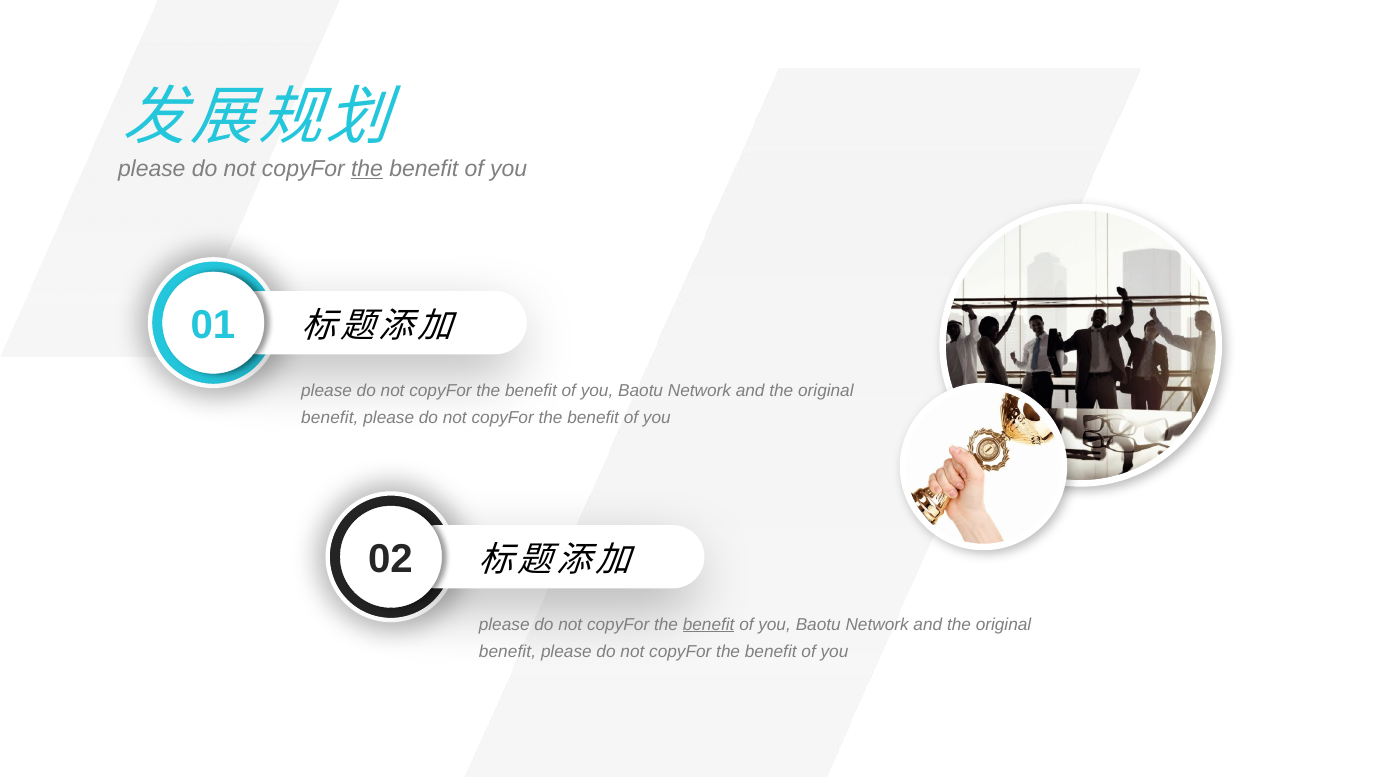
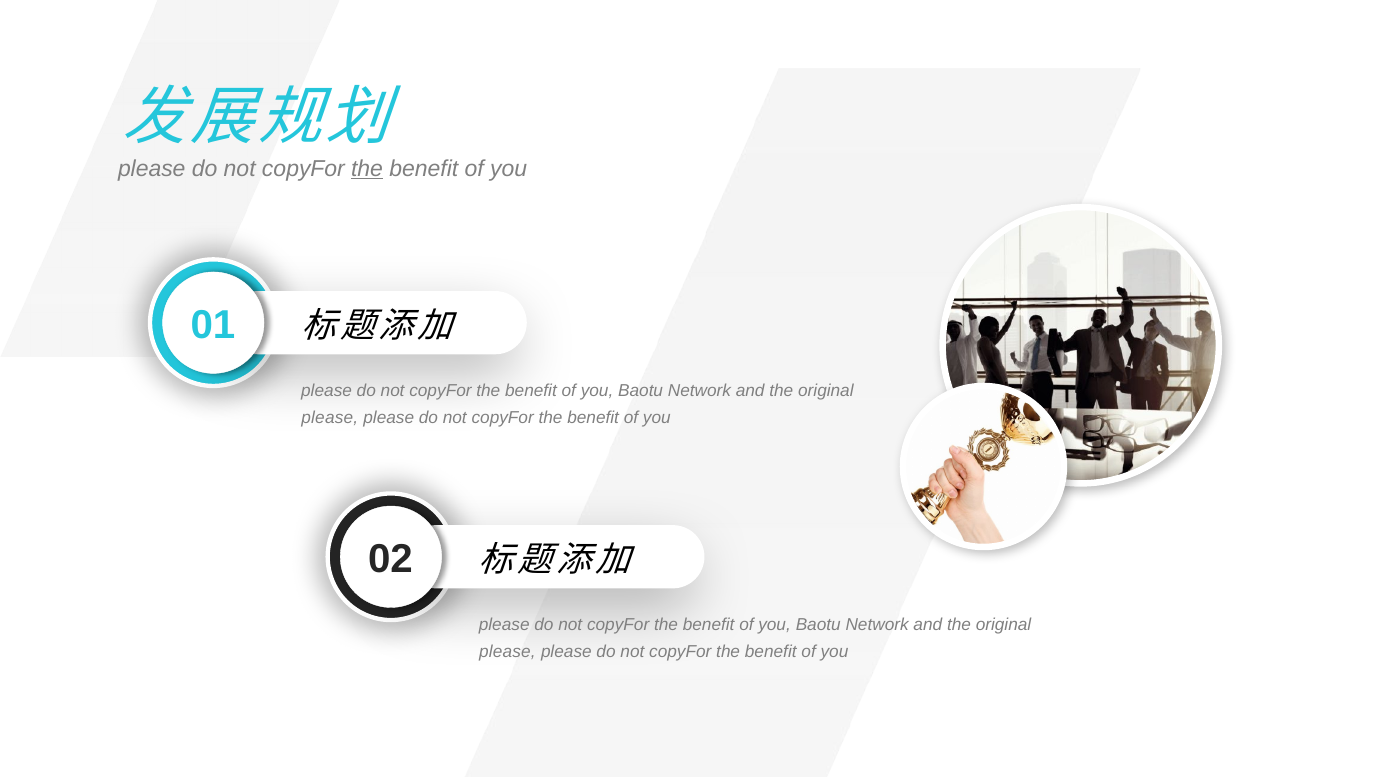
benefit at (330, 417): benefit -> please
benefit at (709, 624) underline: present -> none
benefit at (507, 651): benefit -> please
